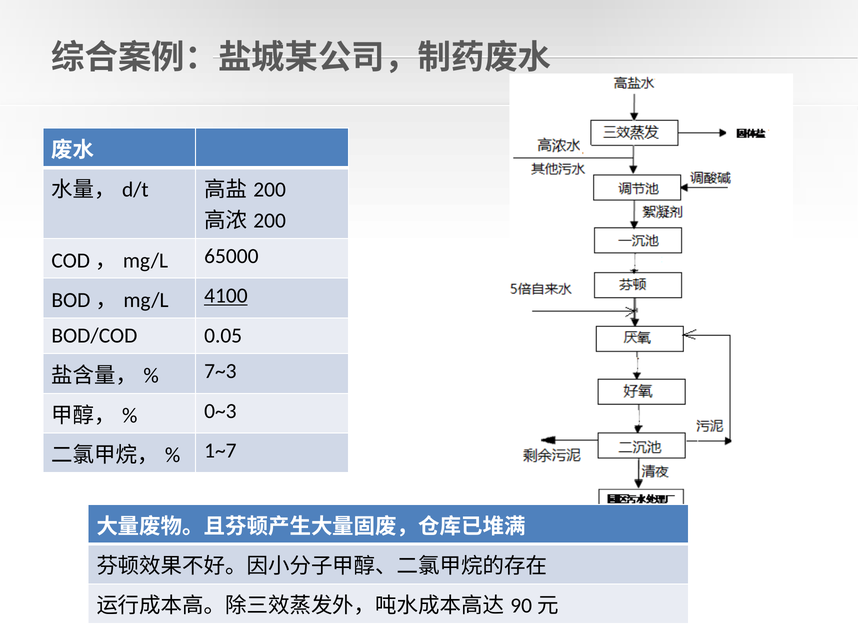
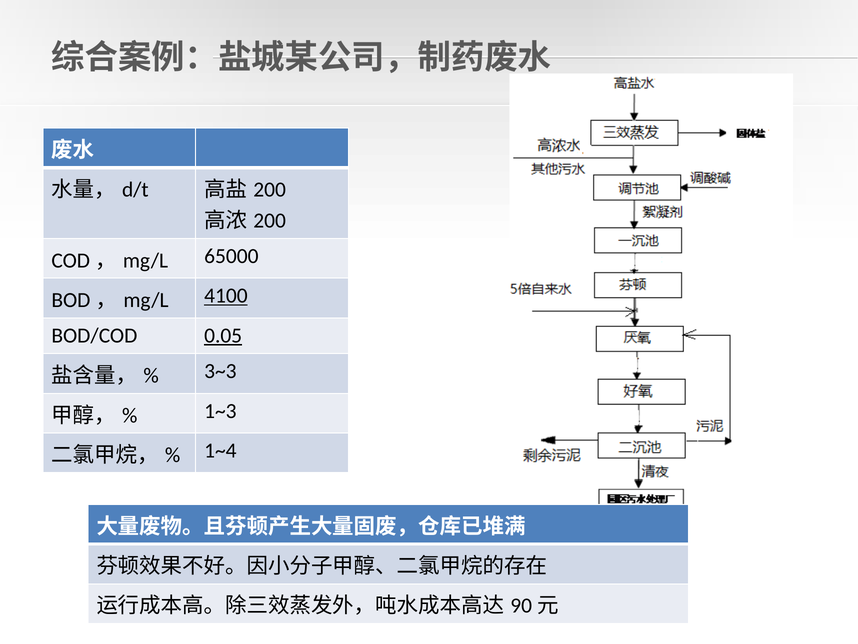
0.05 underline: none -> present
7~3: 7~3 -> 3~3
0~3: 0~3 -> 1~3
1~7: 1~7 -> 1~4
